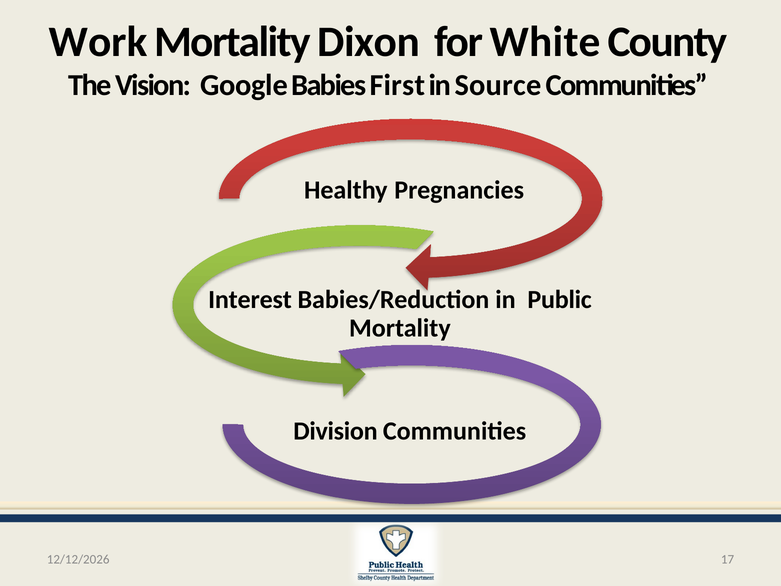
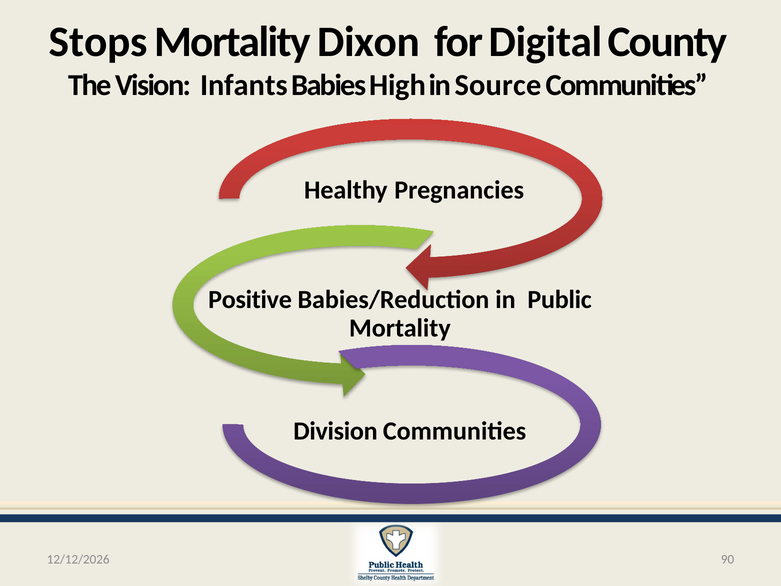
Work: Work -> Stops
White: White -> Digital
Google: Google -> Infants
First: First -> High
Interest: Interest -> Positive
17: 17 -> 90
